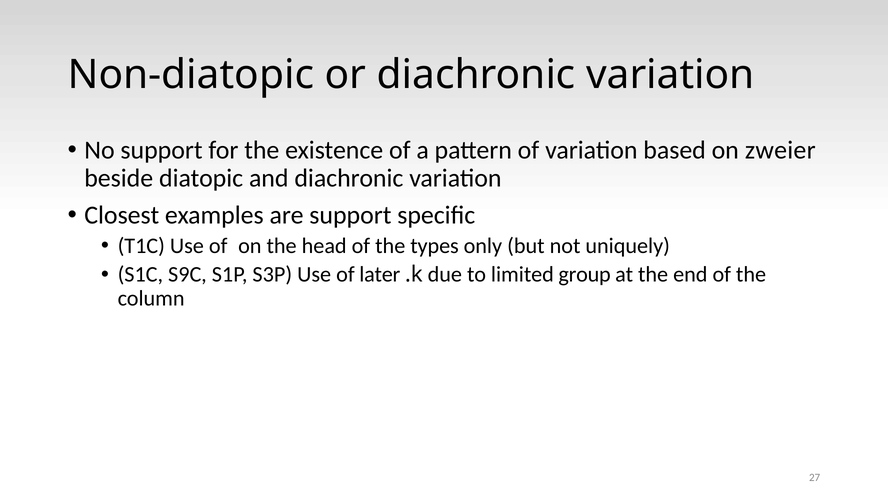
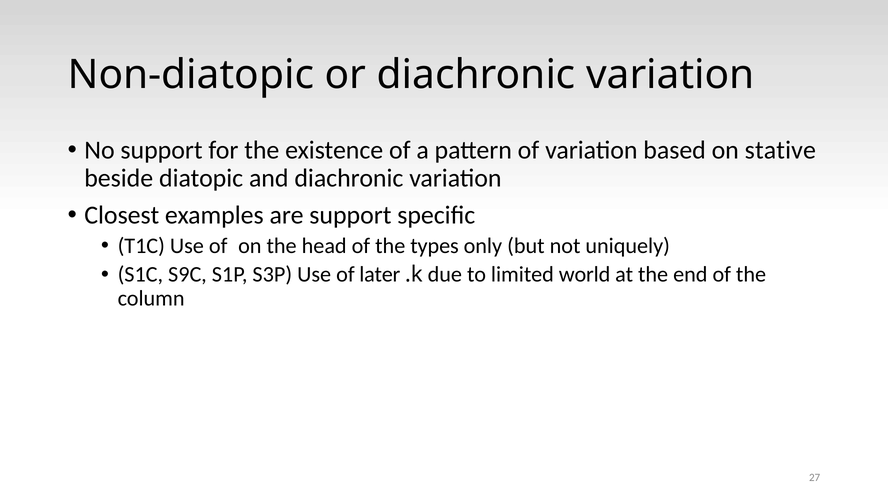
zweier: zweier -> stative
group: group -> world
